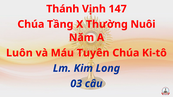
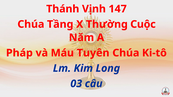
Nuôi: Nuôi -> Cuộc
Luôn: Luôn -> Pháp
